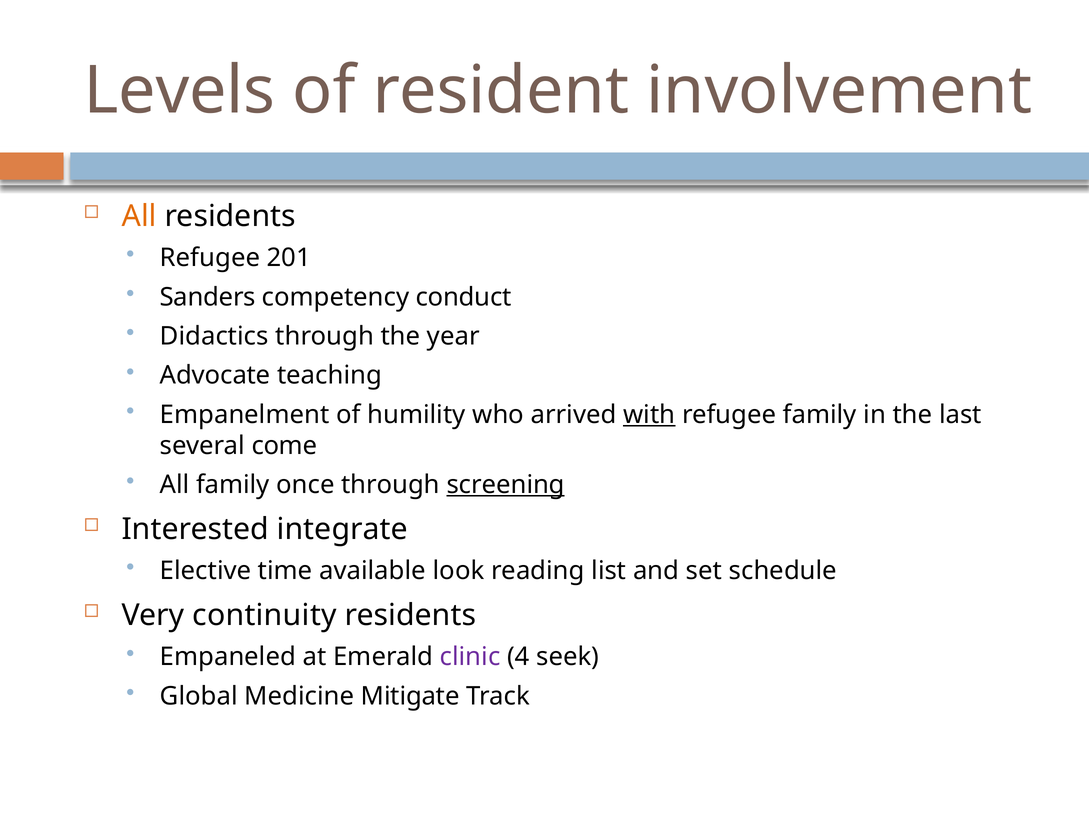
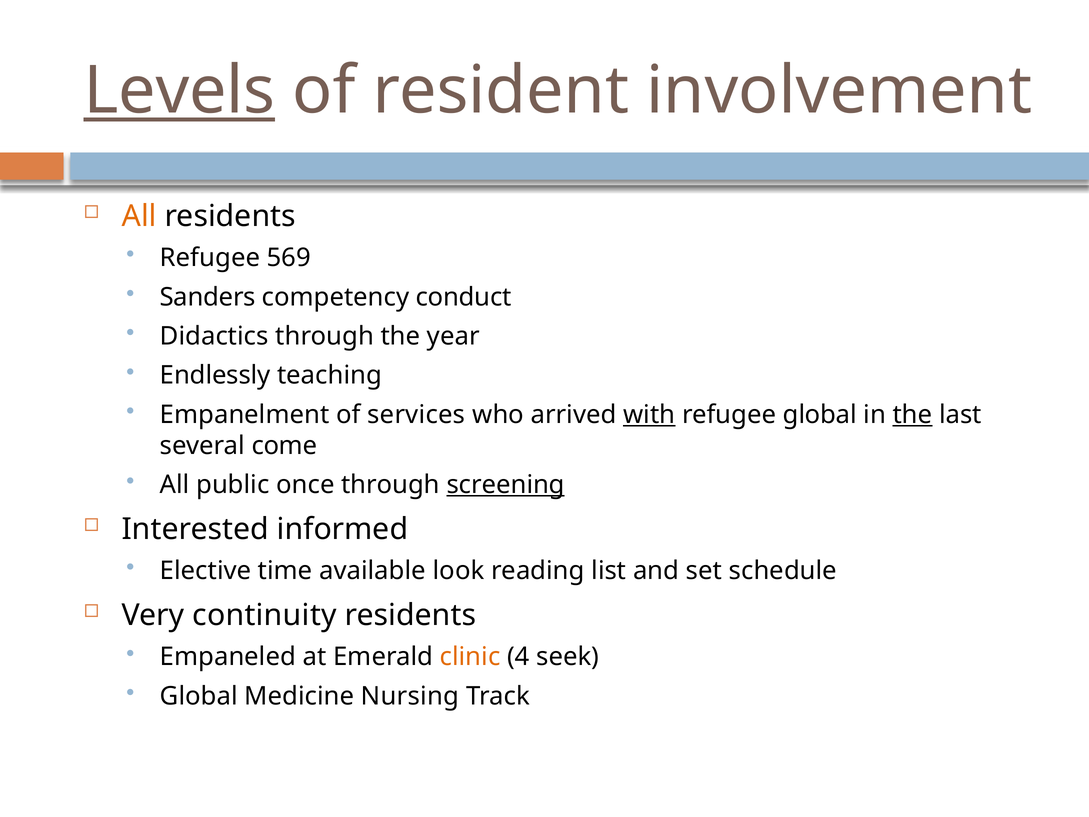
Levels underline: none -> present
201: 201 -> 569
Advocate: Advocate -> Endlessly
humility: humility -> services
refugee family: family -> global
the at (913, 415) underline: none -> present
All family: family -> public
integrate: integrate -> informed
clinic colour: purple -> orange
Mitigate: Mitigate -> Nursing
